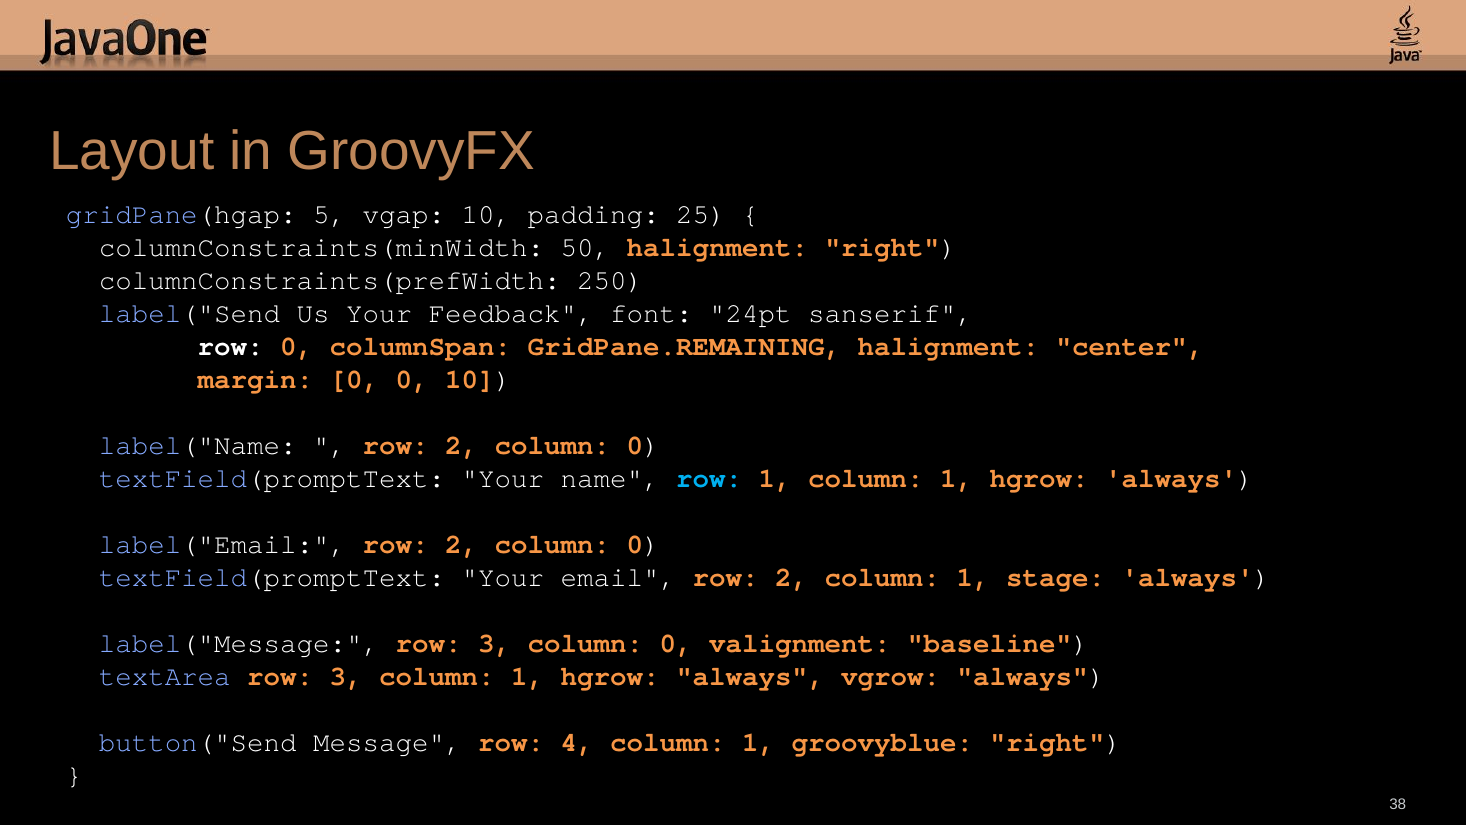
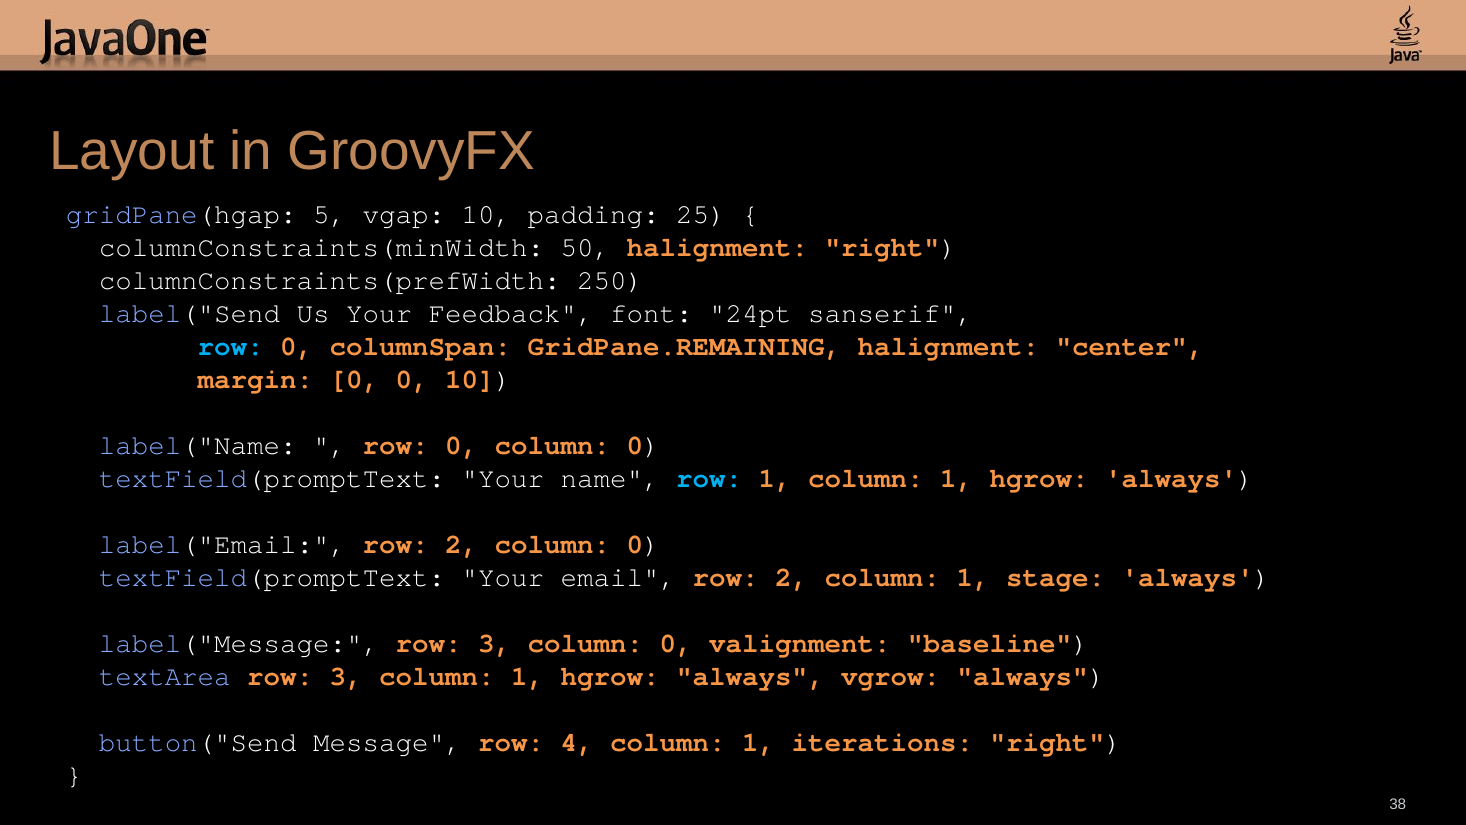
row at (231, 346) colour: white -> light blue
2 at (462, 445): 2 -> 0
groovyblue: groovyblue -> iterations
